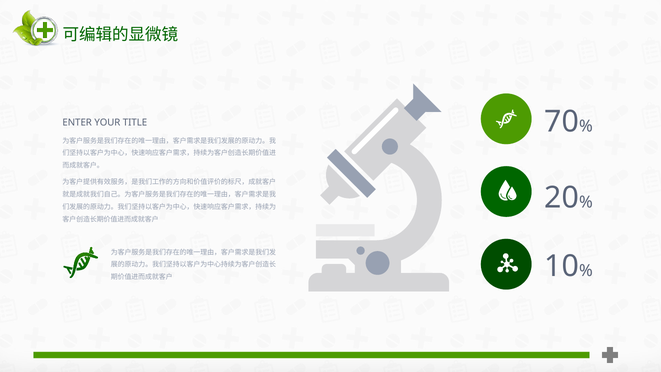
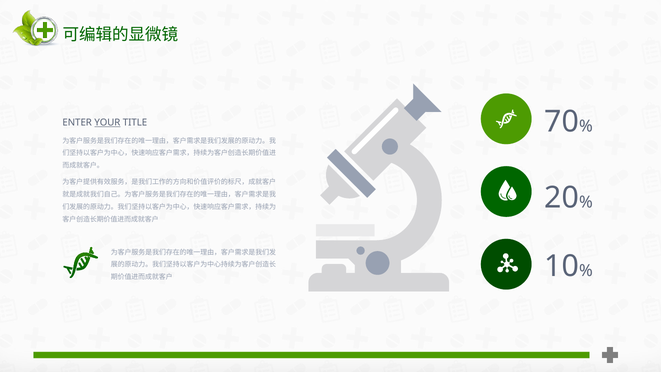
YOUR underline: none -> present
